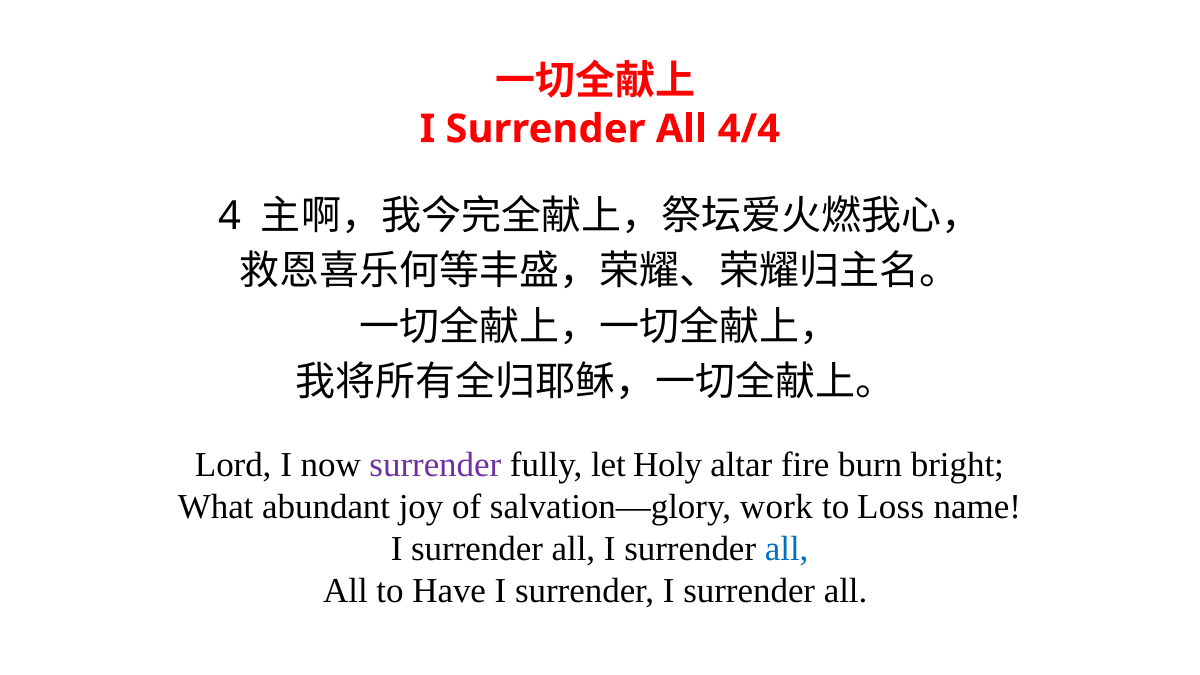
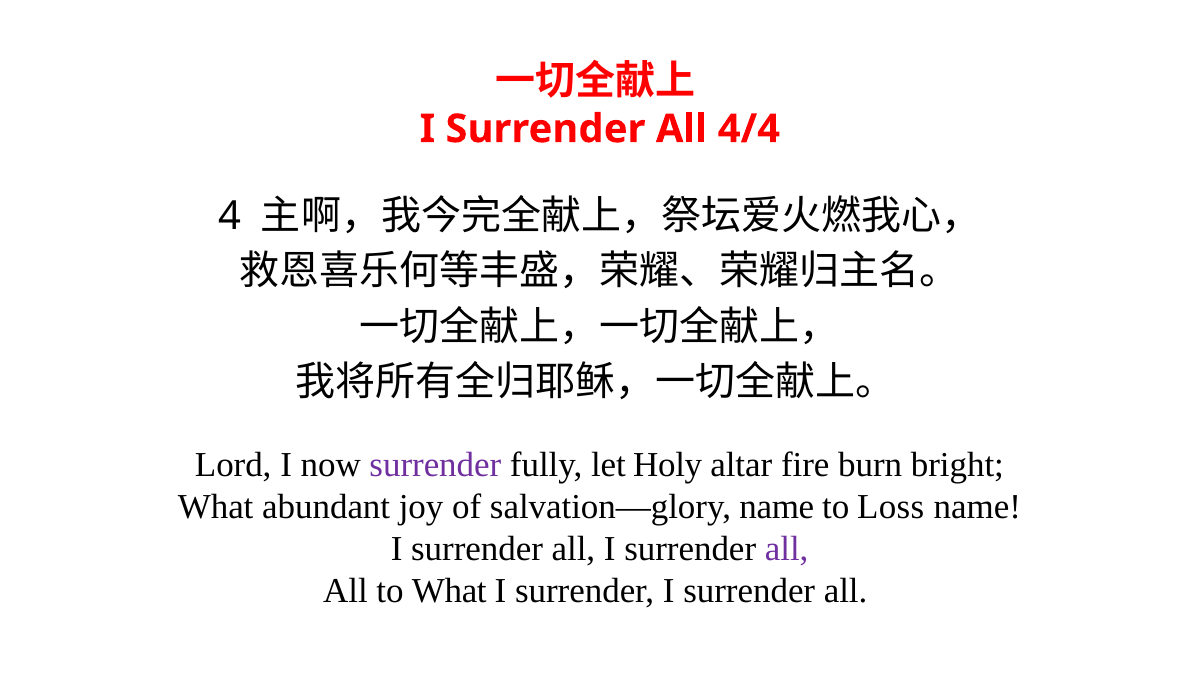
salvation—glory work: work -> name
all at (787, 549) colour: blue -> purple
to Have: Have -> What
